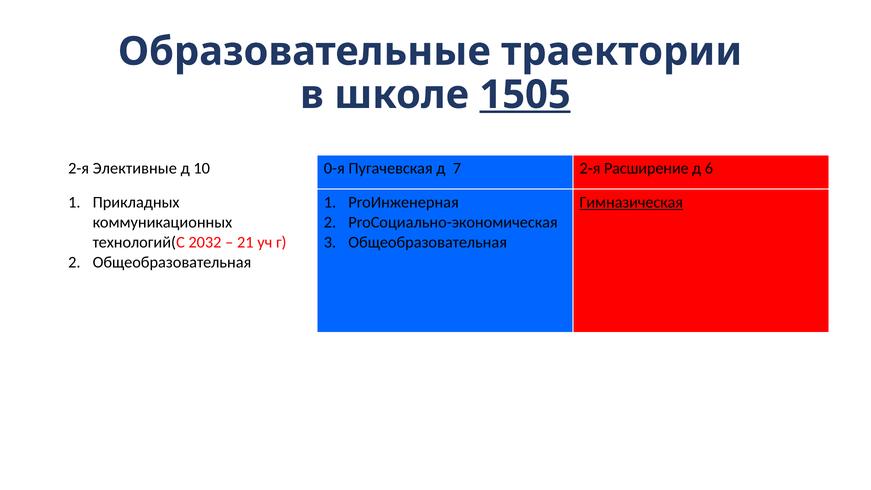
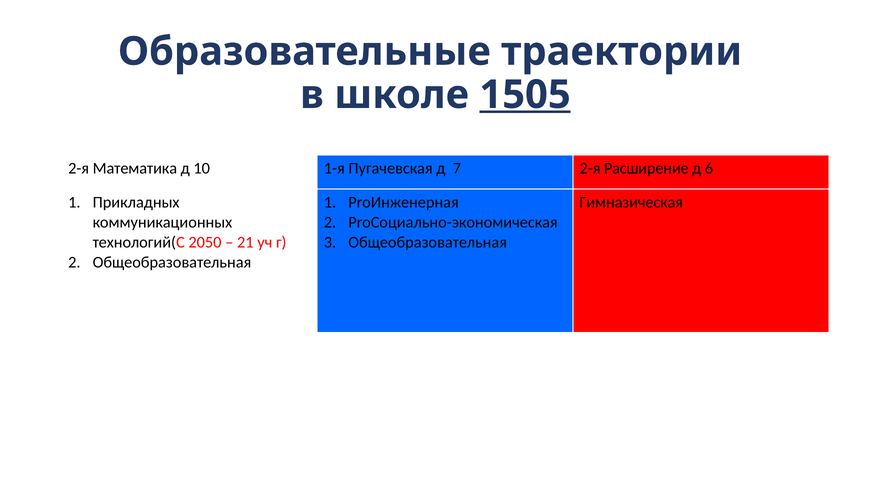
Элективные: Элективные -> Математика
0-я: 0-я -> 1-я
Гимназическая underline: present -> none
2032: 2032 -> 2050
